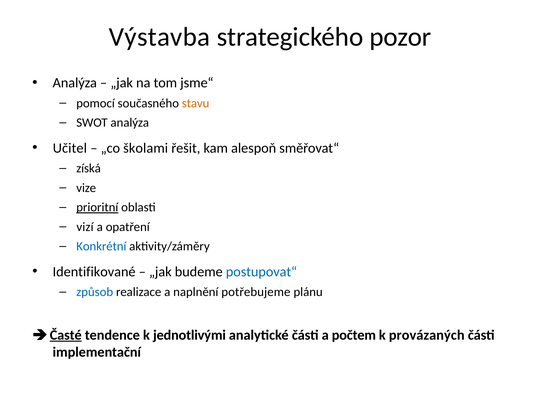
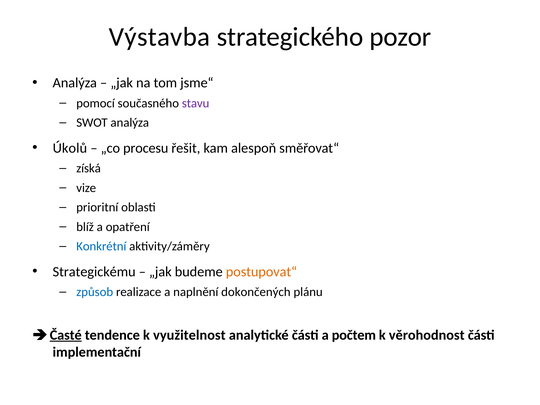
stavu colour: orange -> purple
Učitel: Učitel -> Úkolů
školami: školami -> procesu
prioritní underline: present -> none
vizí: vizí -> blíž
Identifikované: Identifikované -> Strategickému
postupovat“ colour: blue -> orange
potřebujeme: potřebujeme -> dokončených
jednotlivými: jednotlivými -> využitelnost
provázaných: provázaných -> věrohodnost
